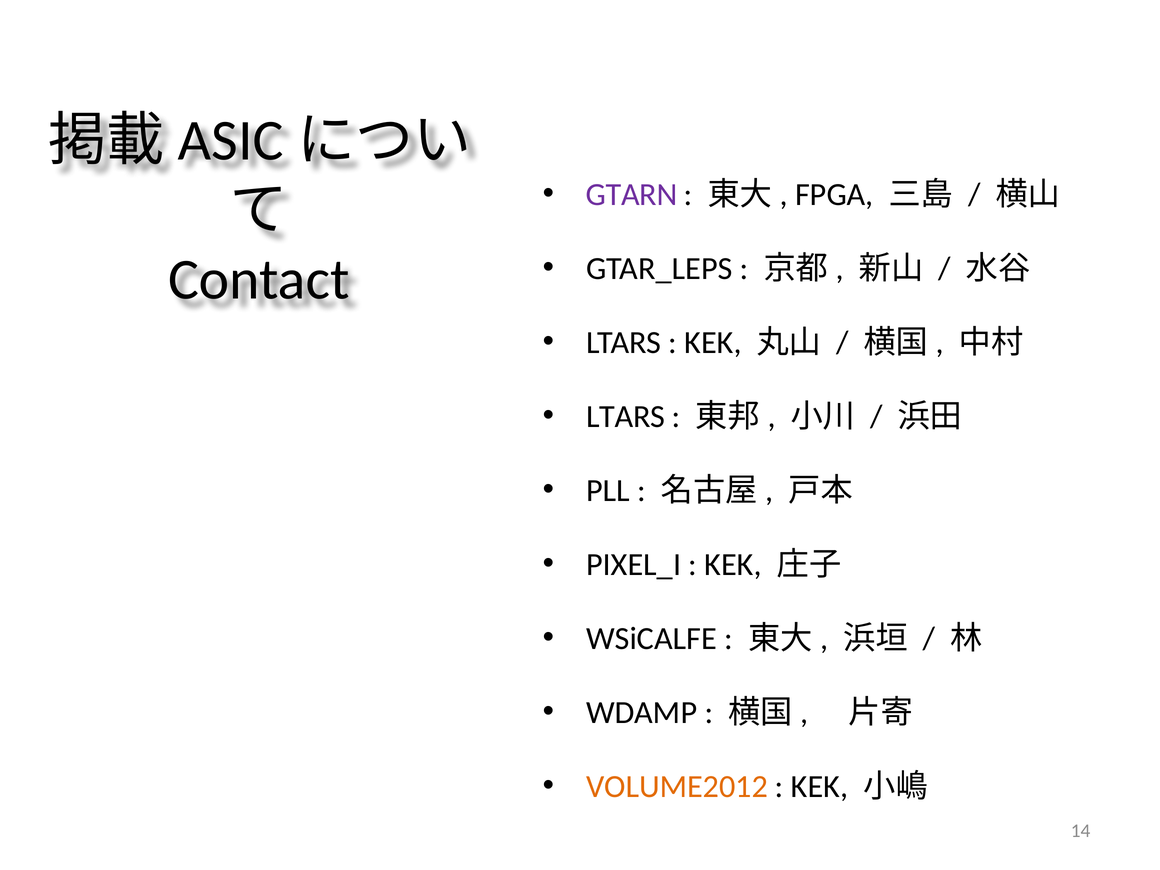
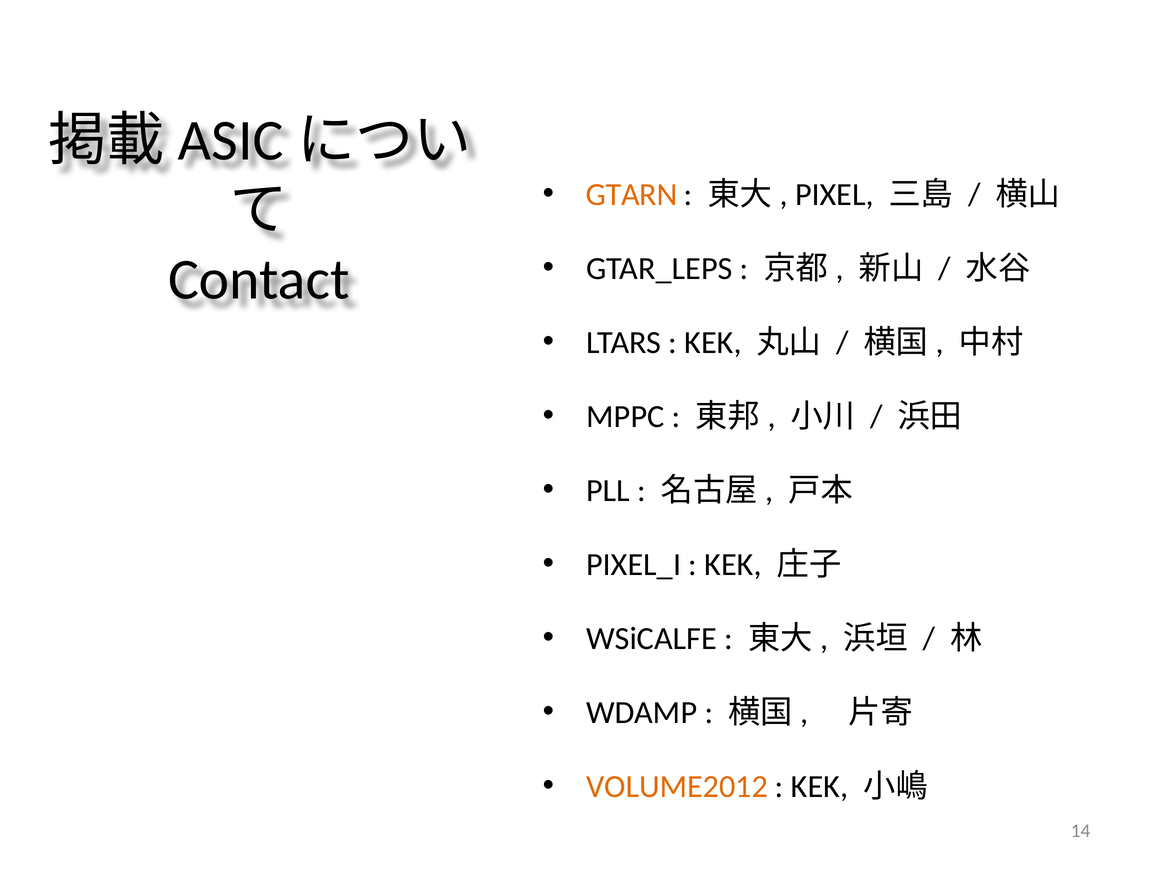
GTARN colour: purple -> orange
FPGA: FPGA -> PIXEL
LTARS at (626, 417): LTARS -> MPPC
